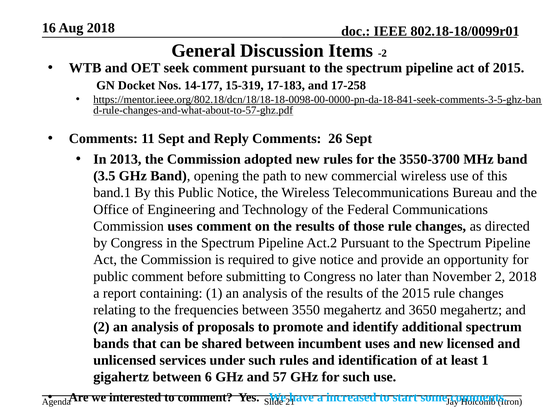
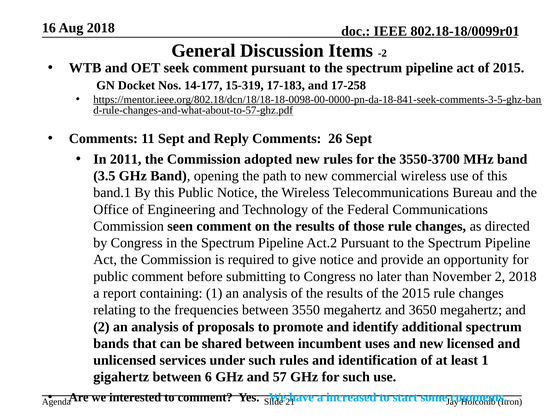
2013: 2013 -> 2011
Commission uses: uses -> seen
